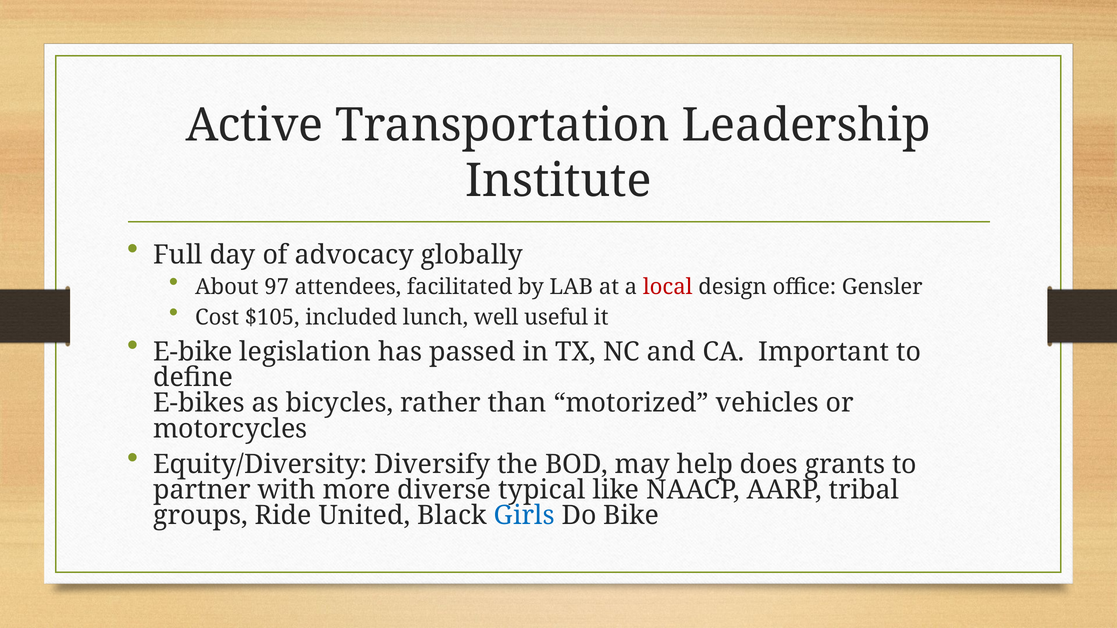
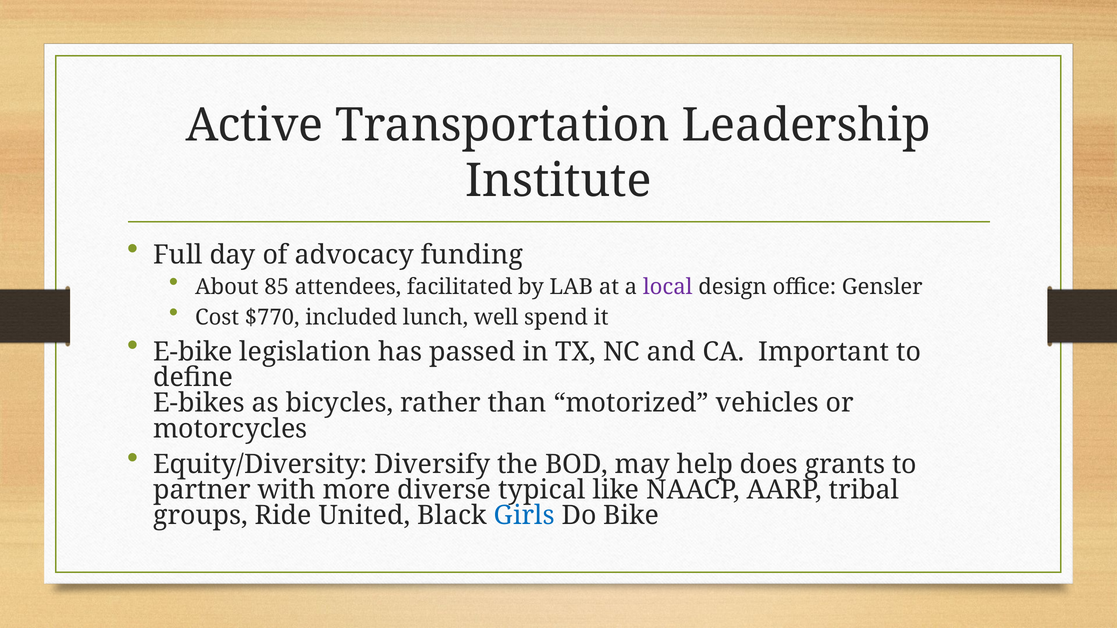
globally: globally -> funding
97: 97 -> 85
local colour: red -> purple
$105: $105 -> $770
useful: useful -> spend
